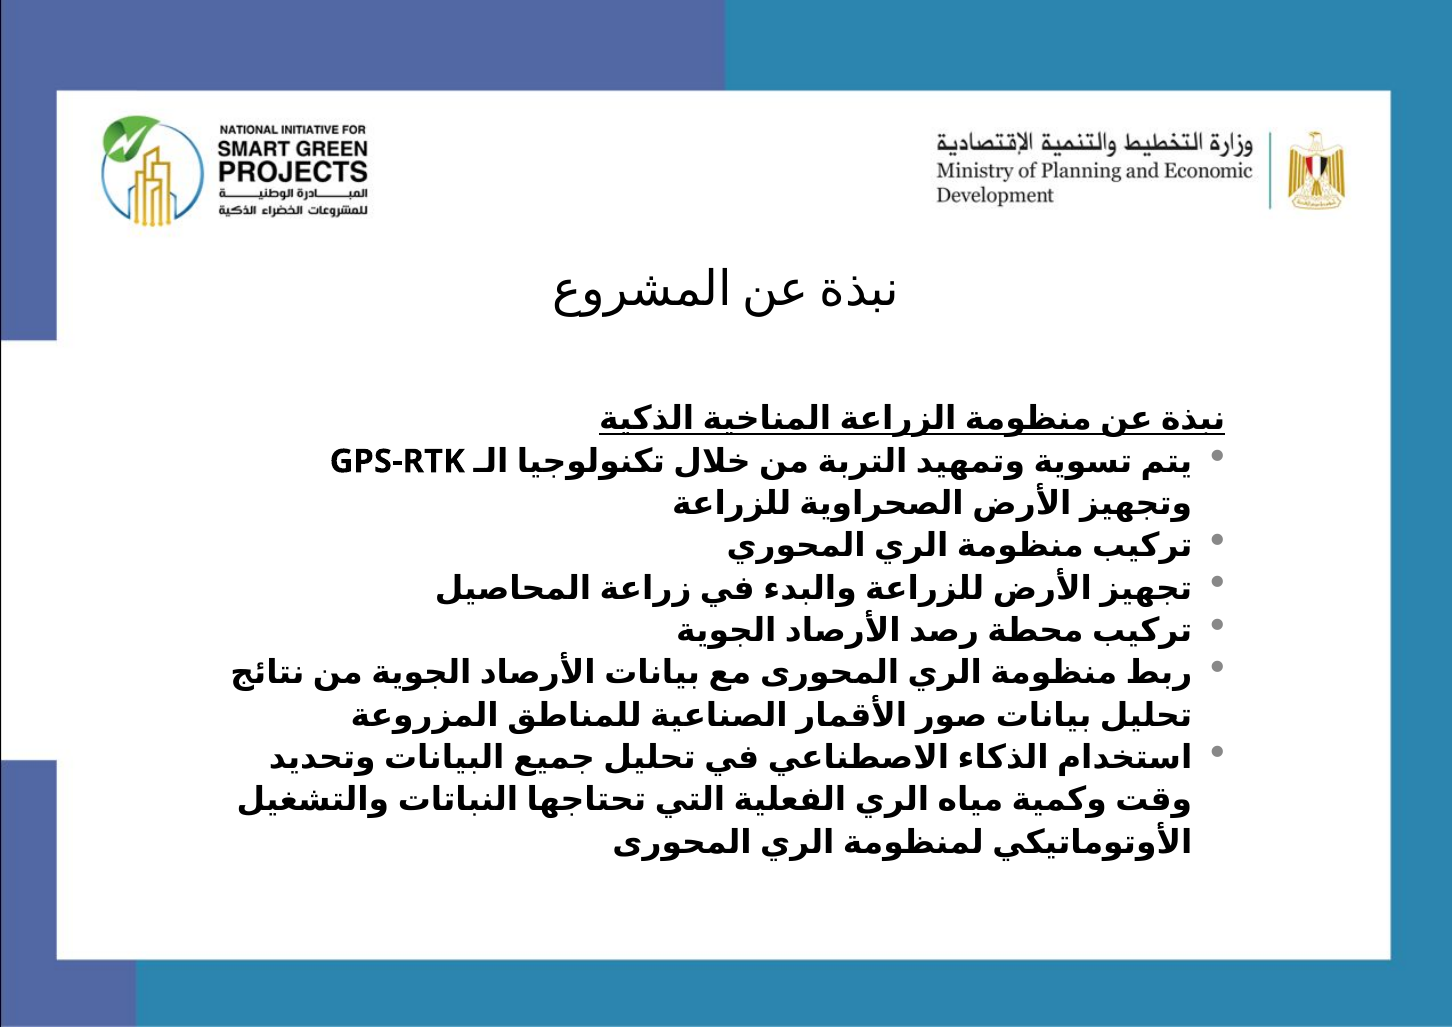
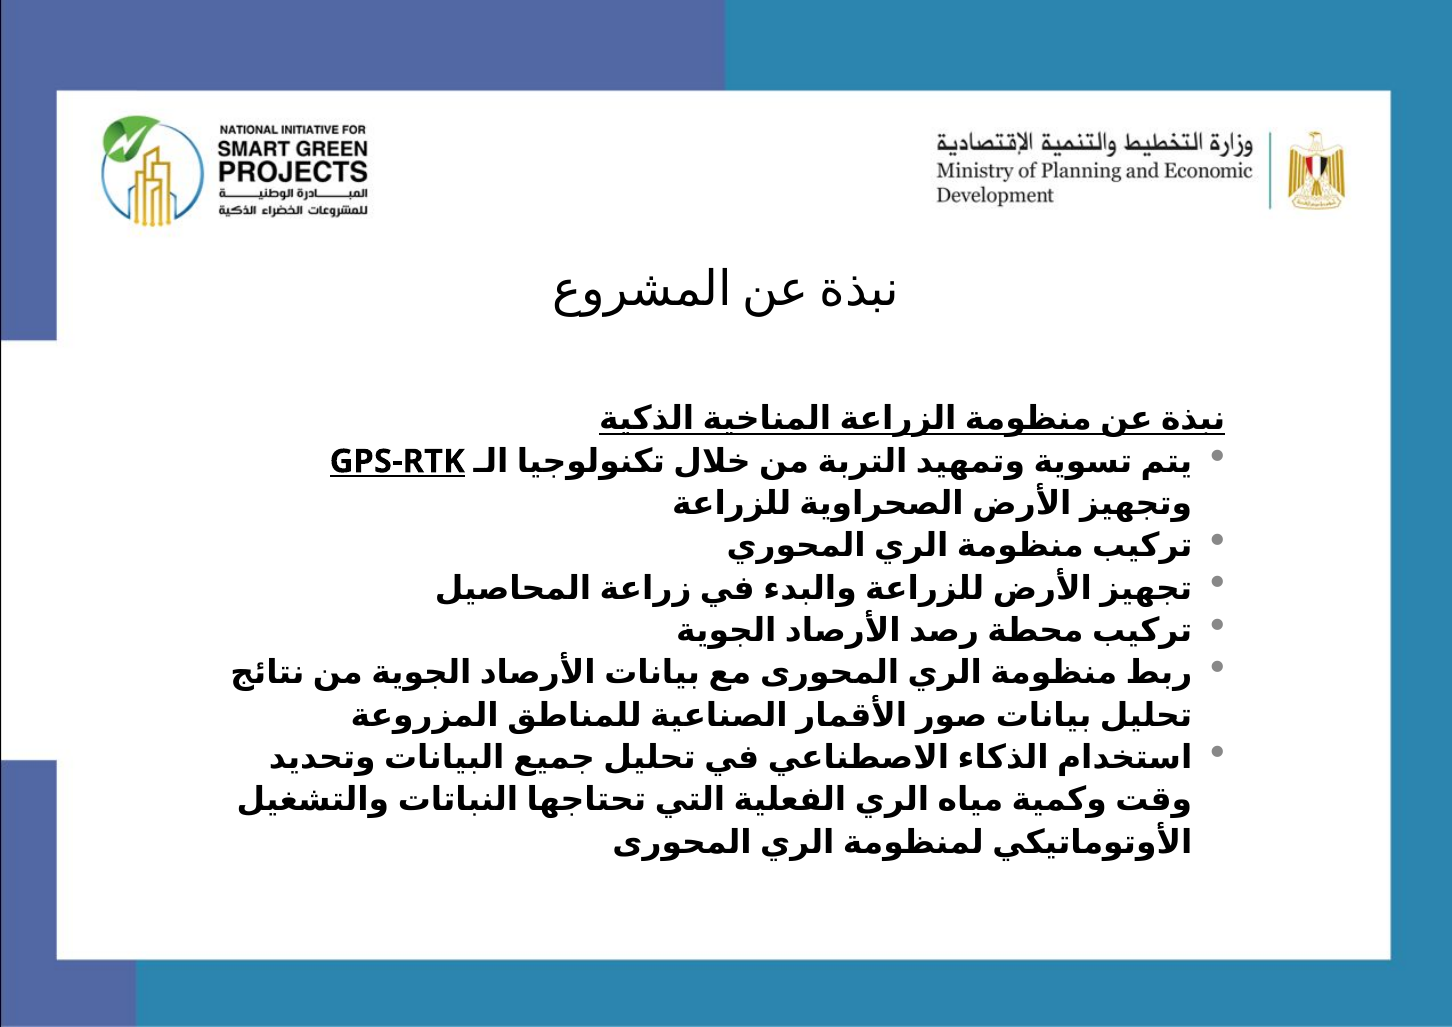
GPS-RTK underline: none -> present
